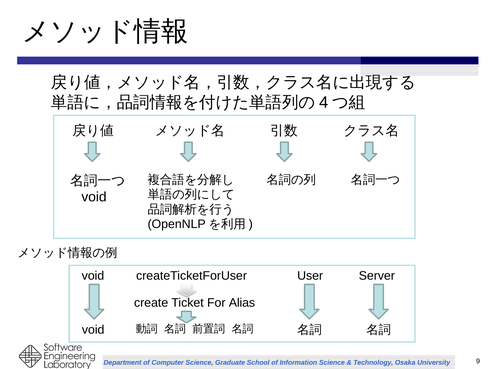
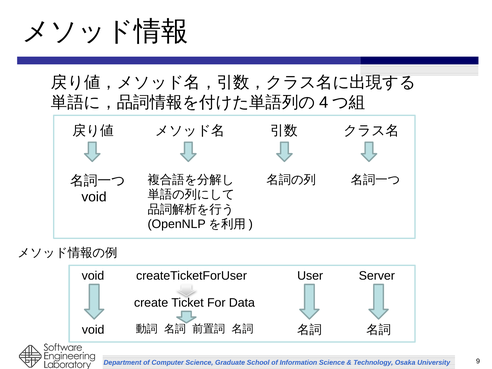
Alias: Alias -> Data
